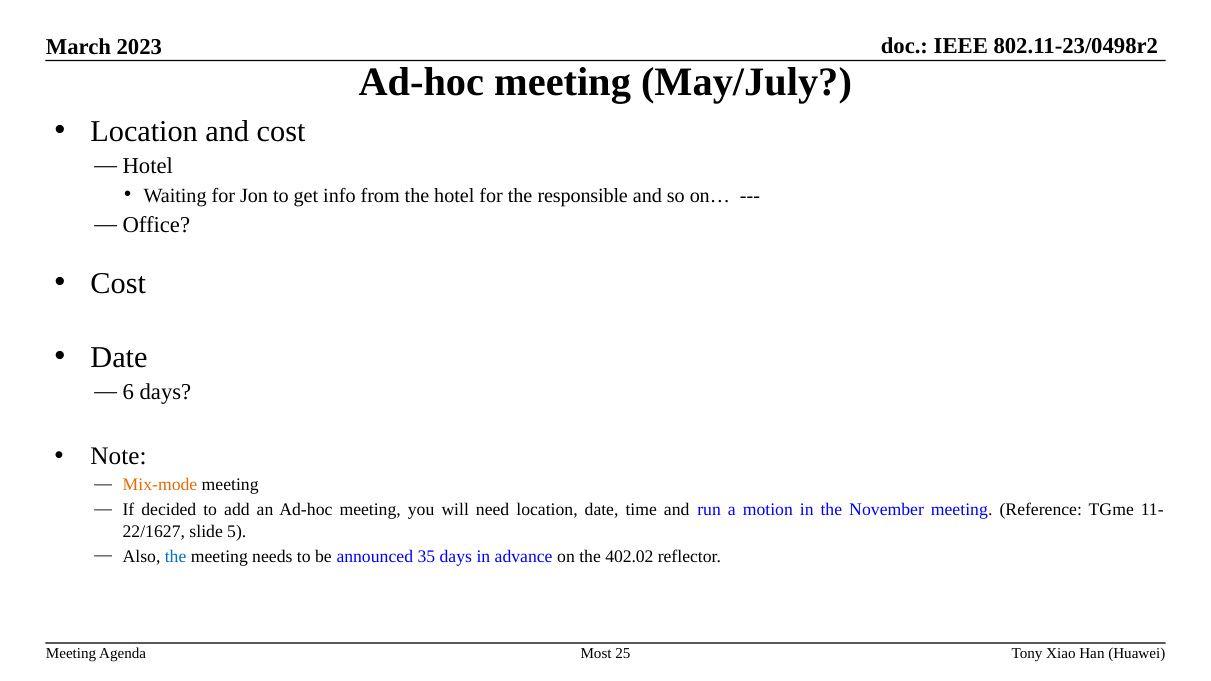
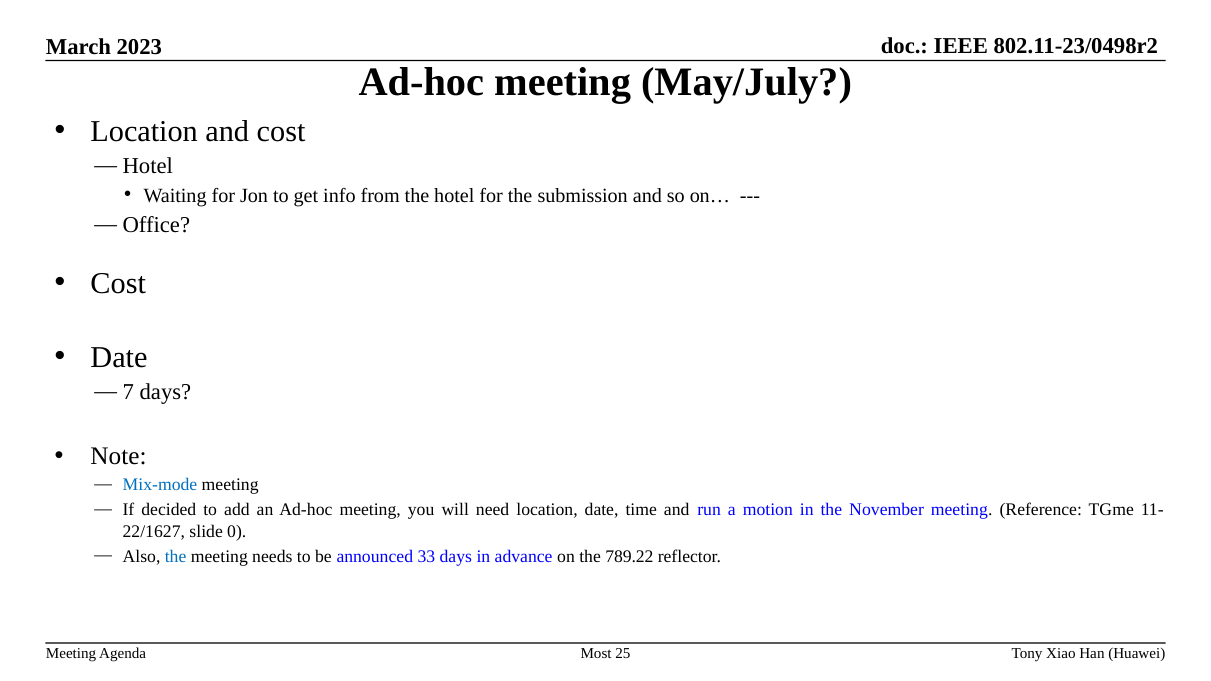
responsible: responsible -> submission
6: 6 -> 7
Mix-mode colour: orange -> blue
5: 5 -> 0
35: 35 -> 33
402.02: 402.02 -> 789.22
